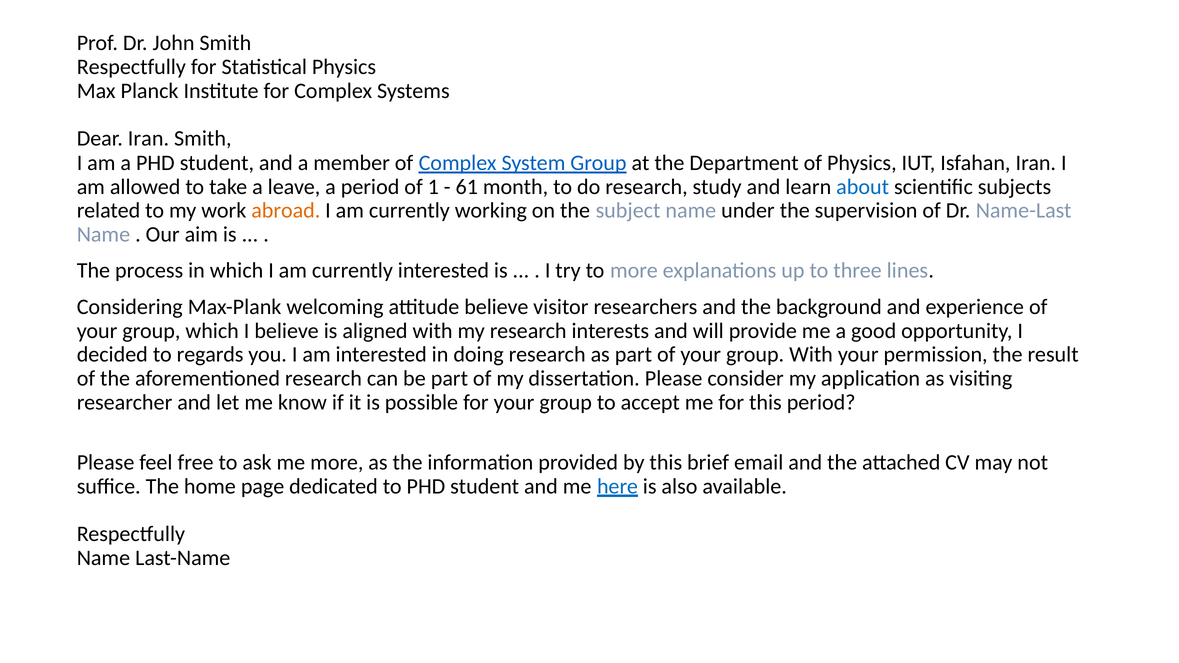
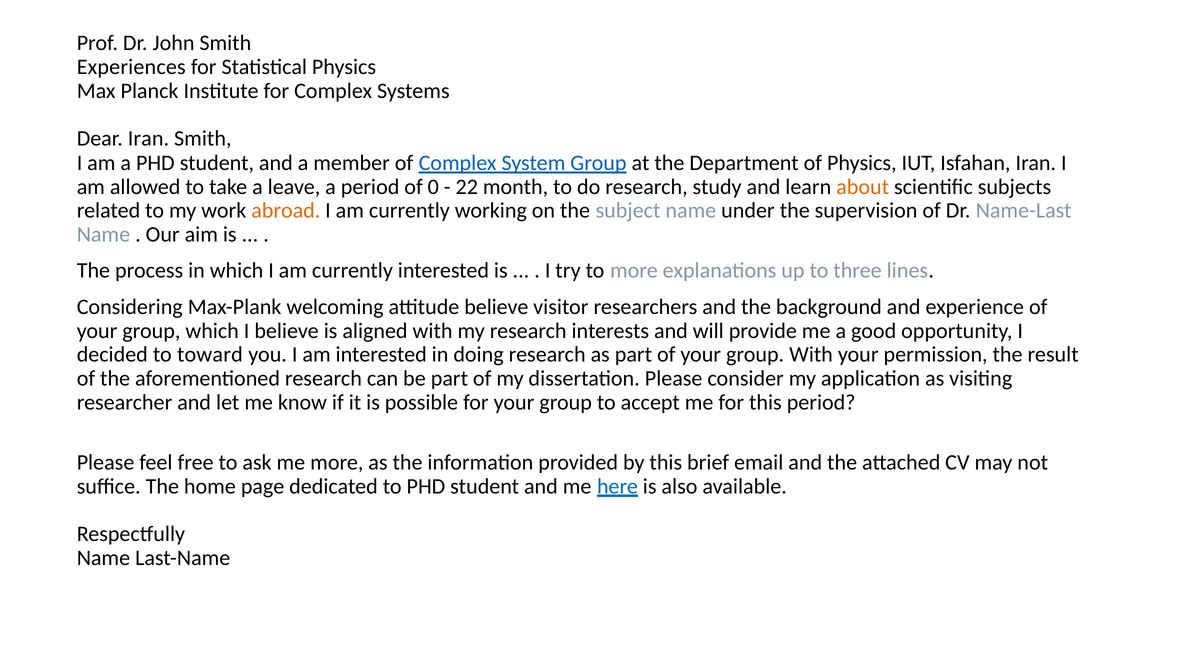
Respectfully at (131, 67): Respectfully -> Experiences
1: 1 -> 0
61: 61 -> 22
about colour: blue -> orange
regards: regards -> toward
